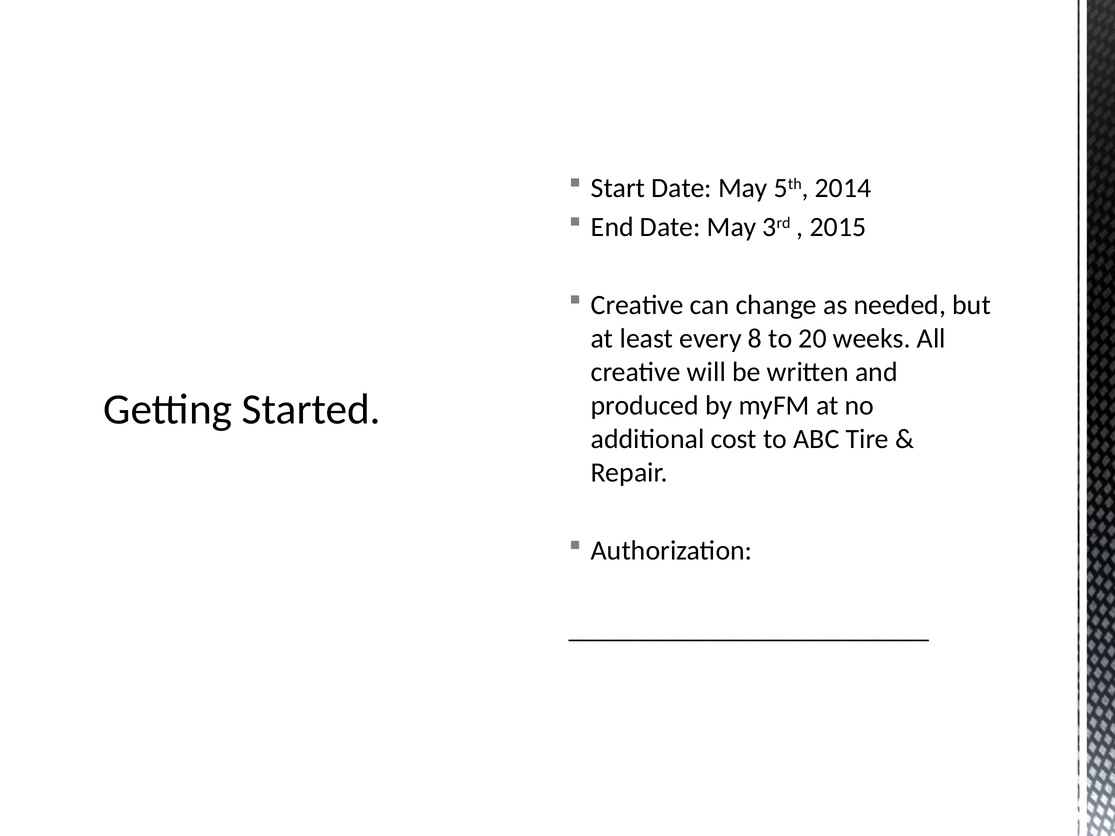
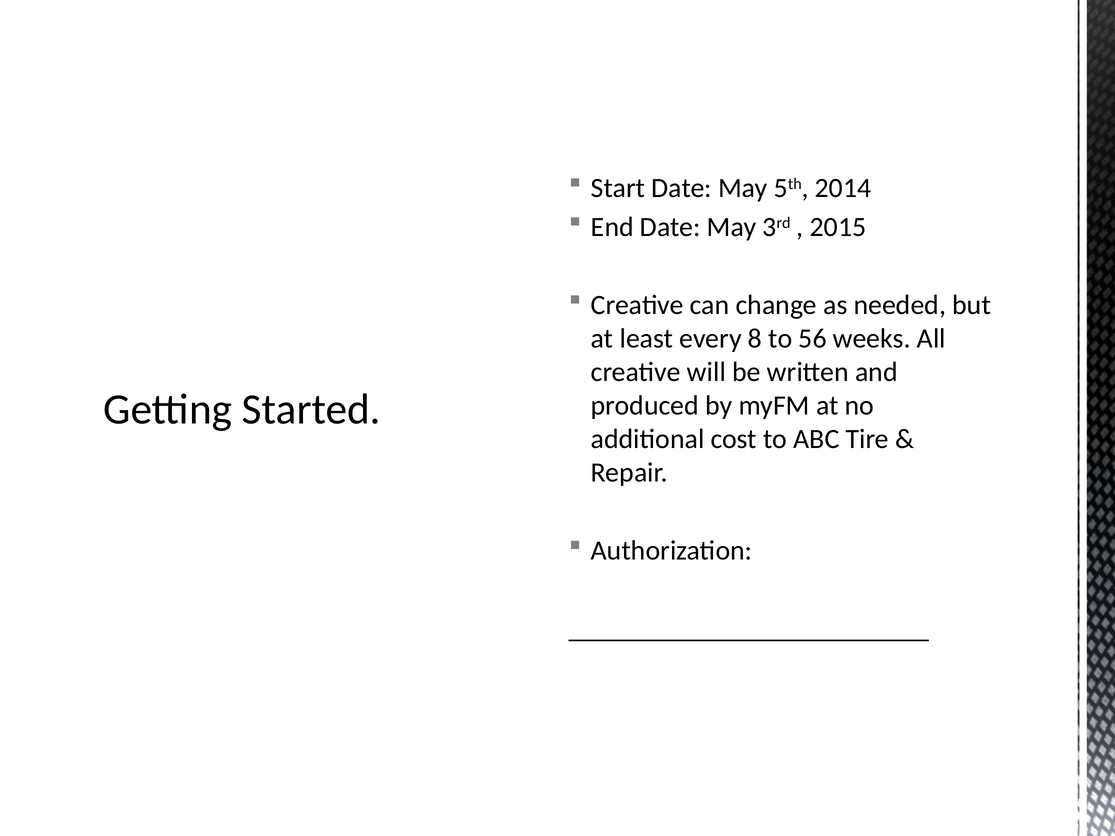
20: 20 -> 56
